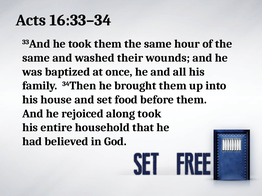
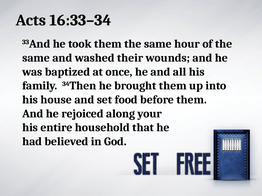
along took: took -> your
